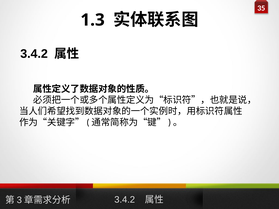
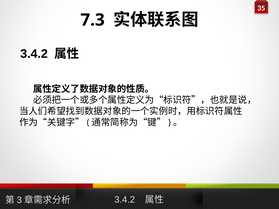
1.3: 1.3 -> 7.3
